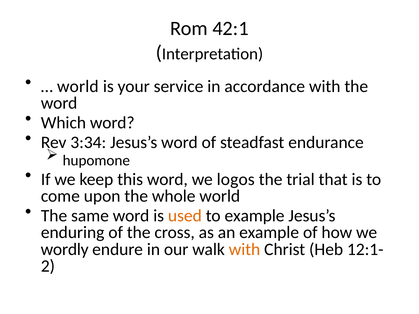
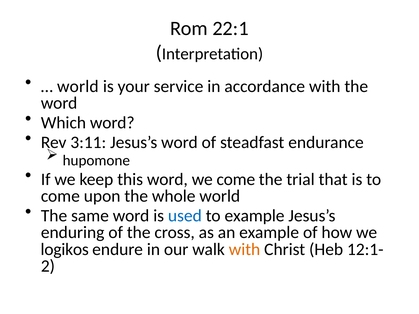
42:1: 42:1 -> 22:1
3:34: 3:34 -> 3:11
we logos: logos -> come
used colour: orange -> blue
wordly: wordly -> logikos
